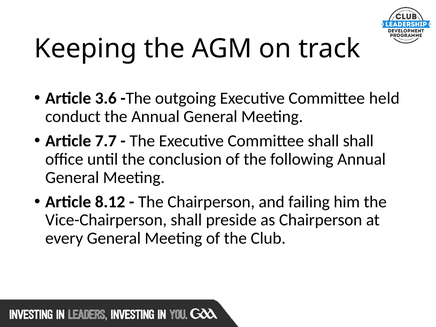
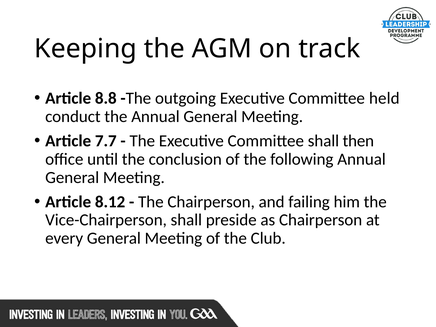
3.6: 3.6 -> 8.8
shall shall: shall -> then
